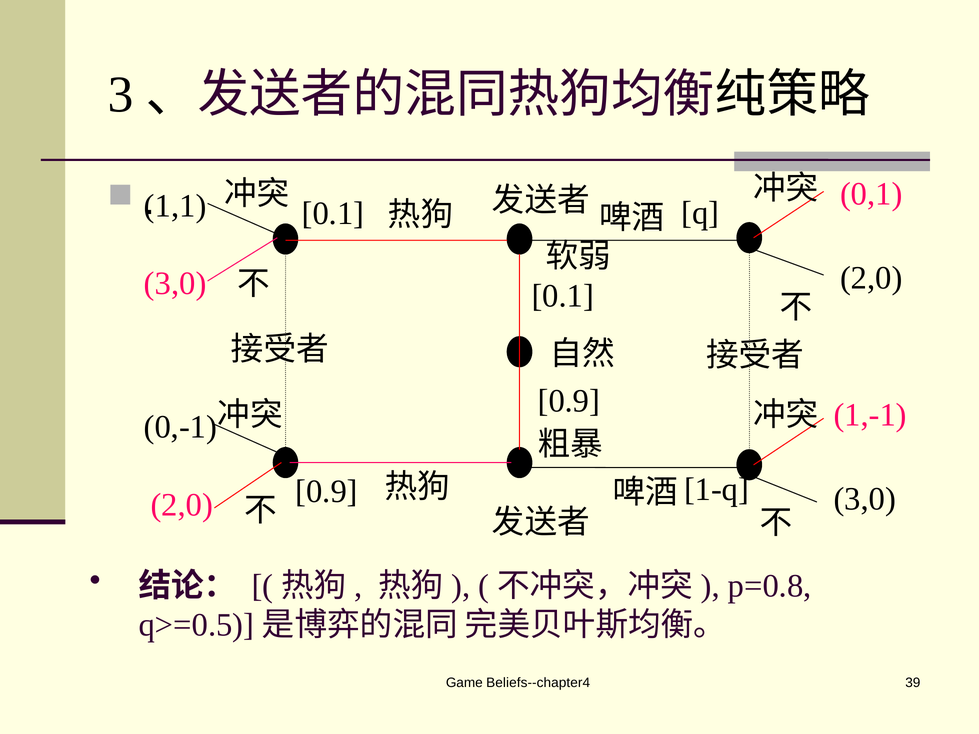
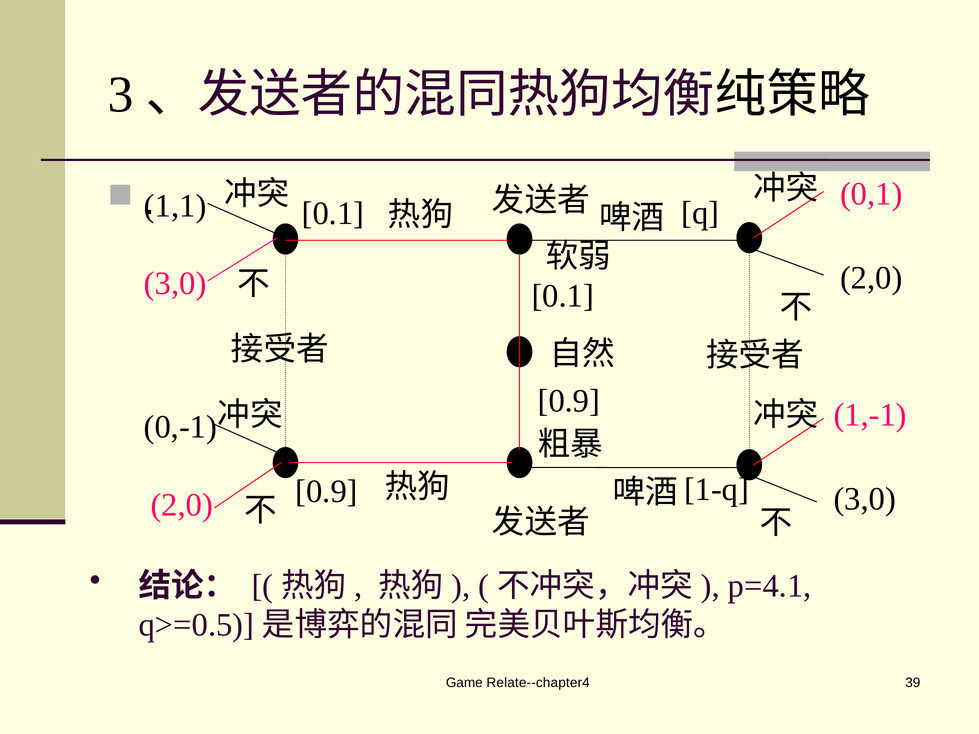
p=0.8: p=0.8 -> p=4.1
Beliefs--chapter4: Beliefs--chapter4 -> Relate--chapter4
